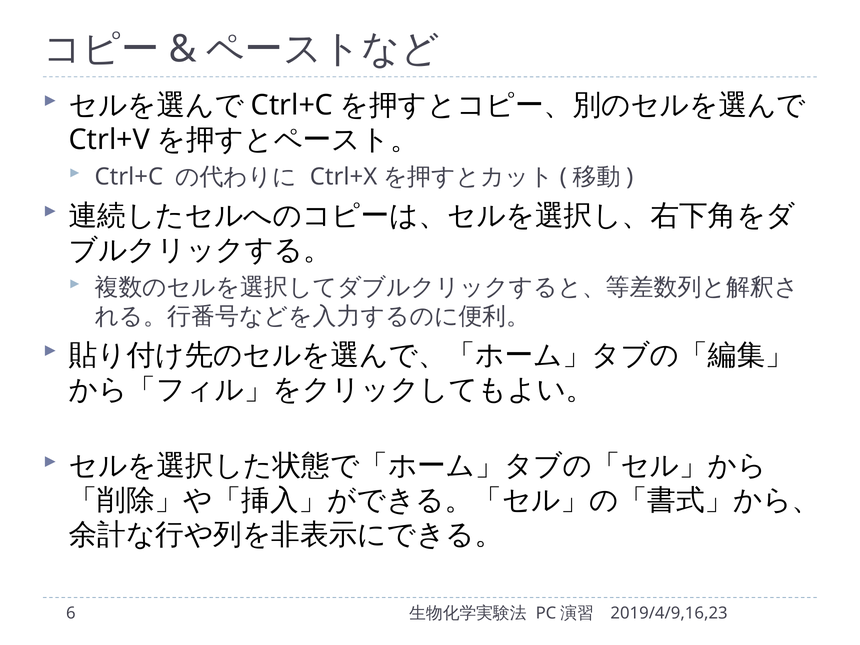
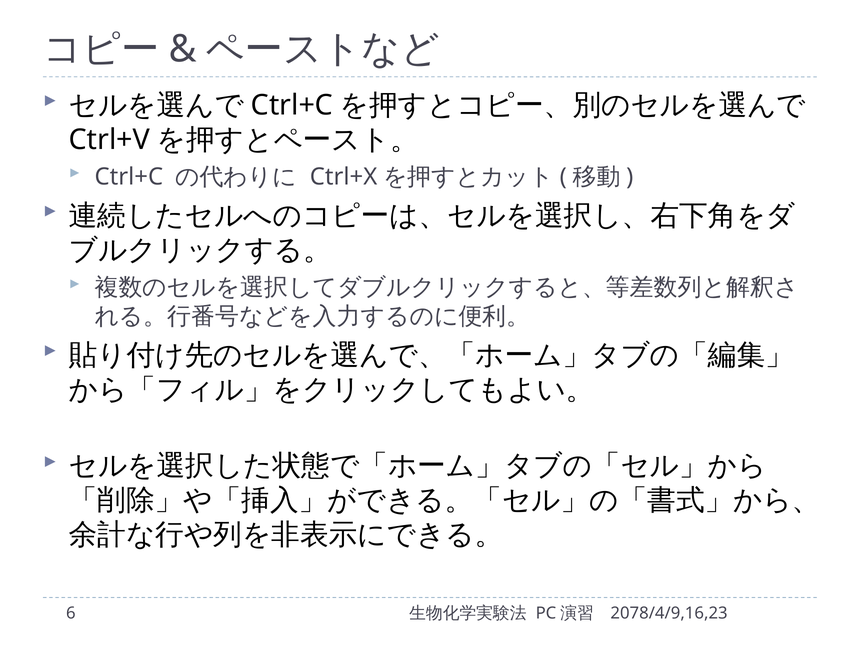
2019/4/9,16,23: 2019/4/9,16,23 -> 2078/4/9,16,23
